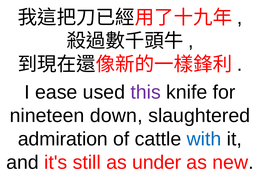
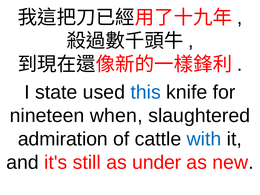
ease: ease -> state
this colour: purple -> blue
down: down -> when
